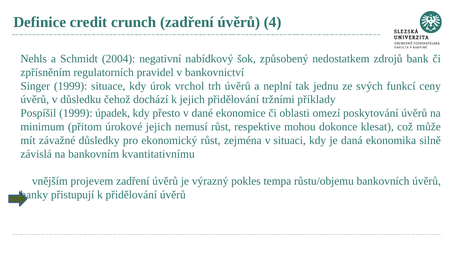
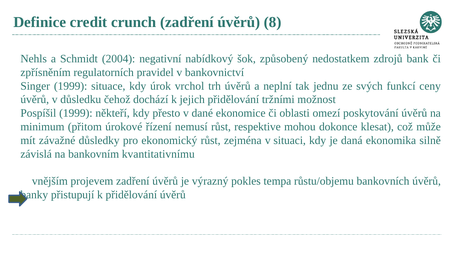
4: 4 -> 8
příklady: příklady -> možnost
úpadek: úpadek -> někteří
úrokové jejich: jejich -> řízení
